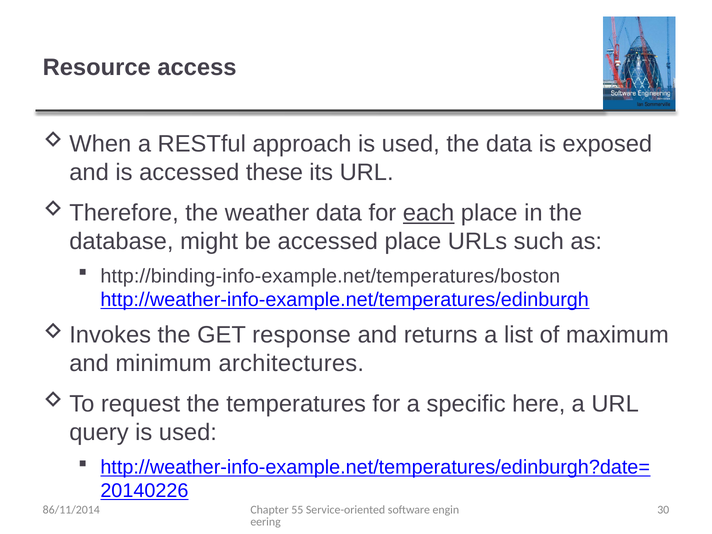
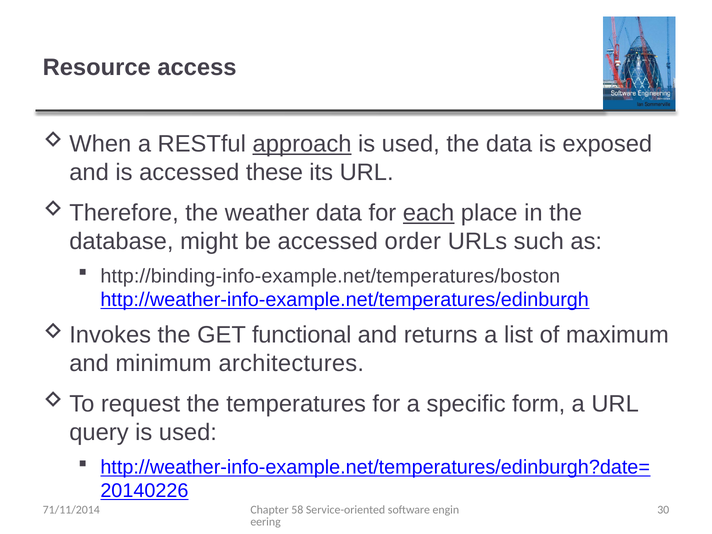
approach underline: none -> present
accessed place: place -> order
response: response -> functional
here: here -> form
55: 55 -> 58
86/11/2014: 86/11/2014 -> 71/11/2014
